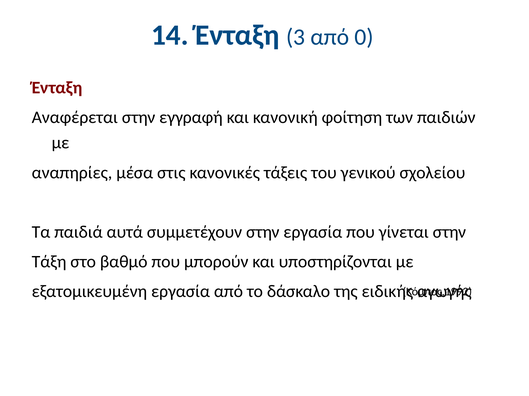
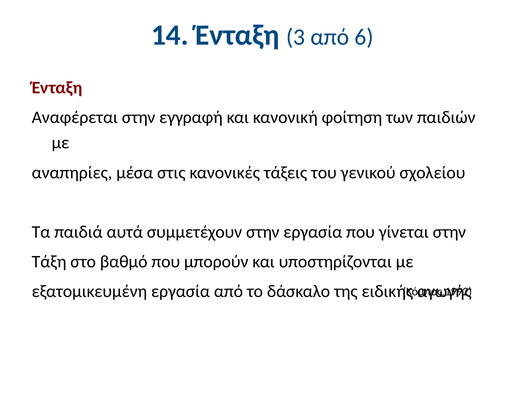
0: 0 -> 6
